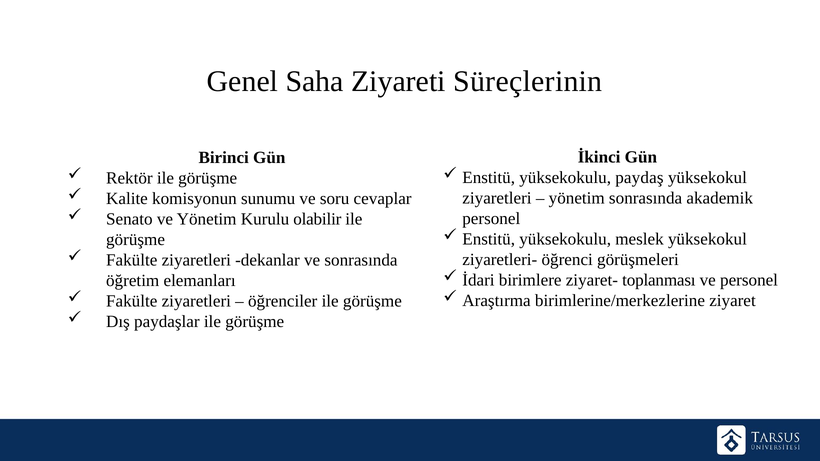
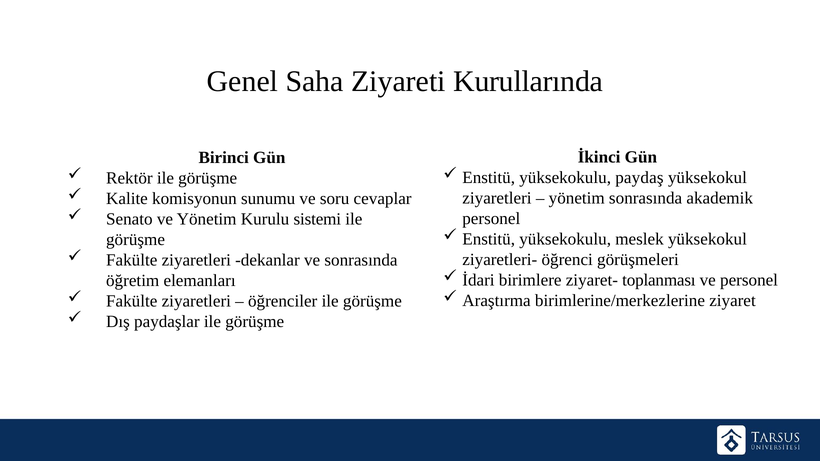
Süreçlerinin: Süreçlerinin -> Kurullarında
olabilir: olabilir -> sistemi
